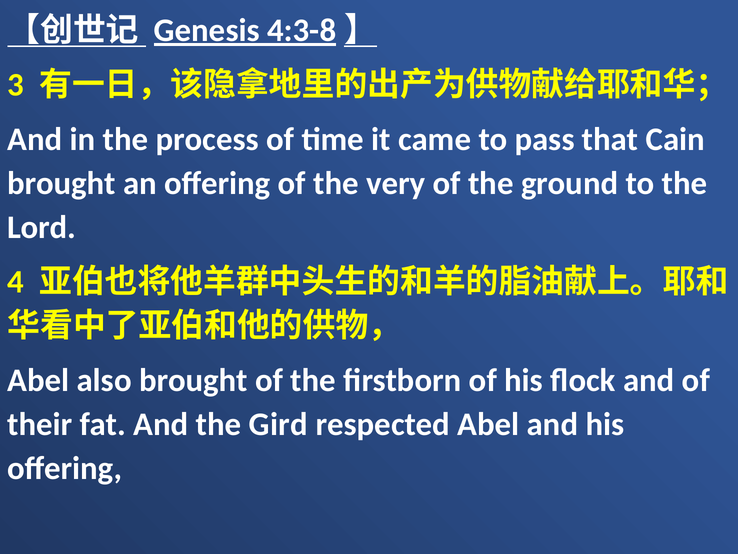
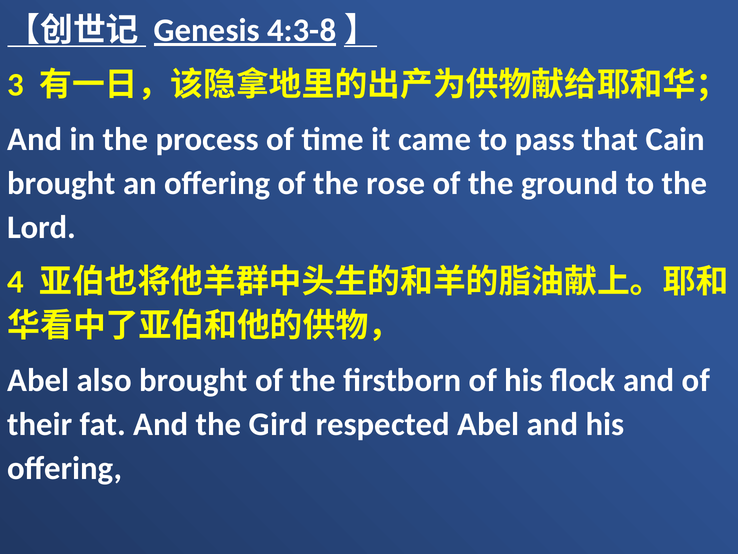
very: very -> rose
